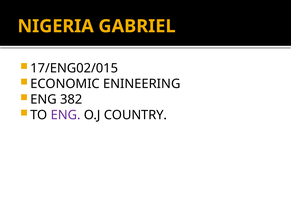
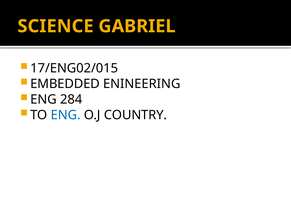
NIGERIA: NIGERIA -> SCIENCE
ECONOMIC: ECONOMIC -> EMBEDDED
382: 382 -> 284
ENG at (66, 115) colour: purple -> blue
